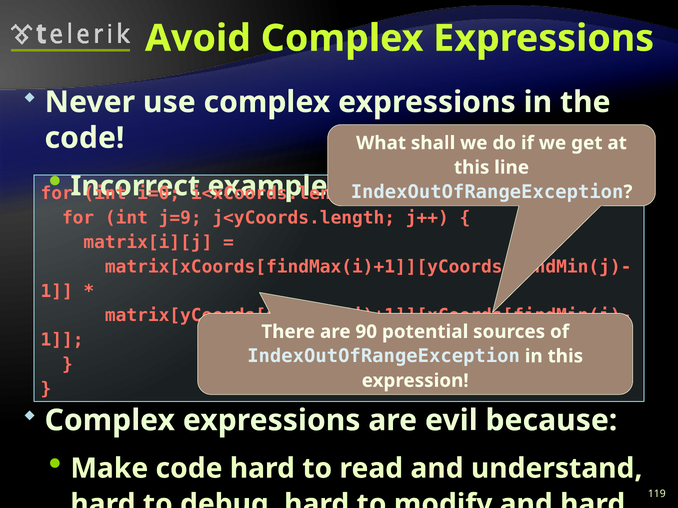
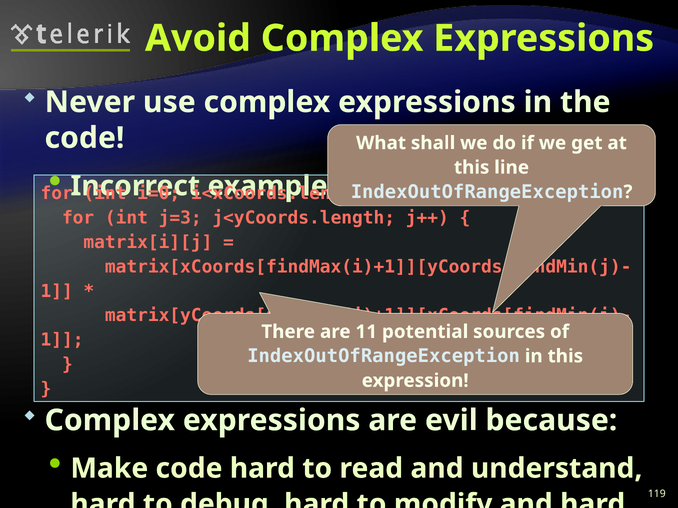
j=9: j=9 -> j=3
90: 90 -> 11
